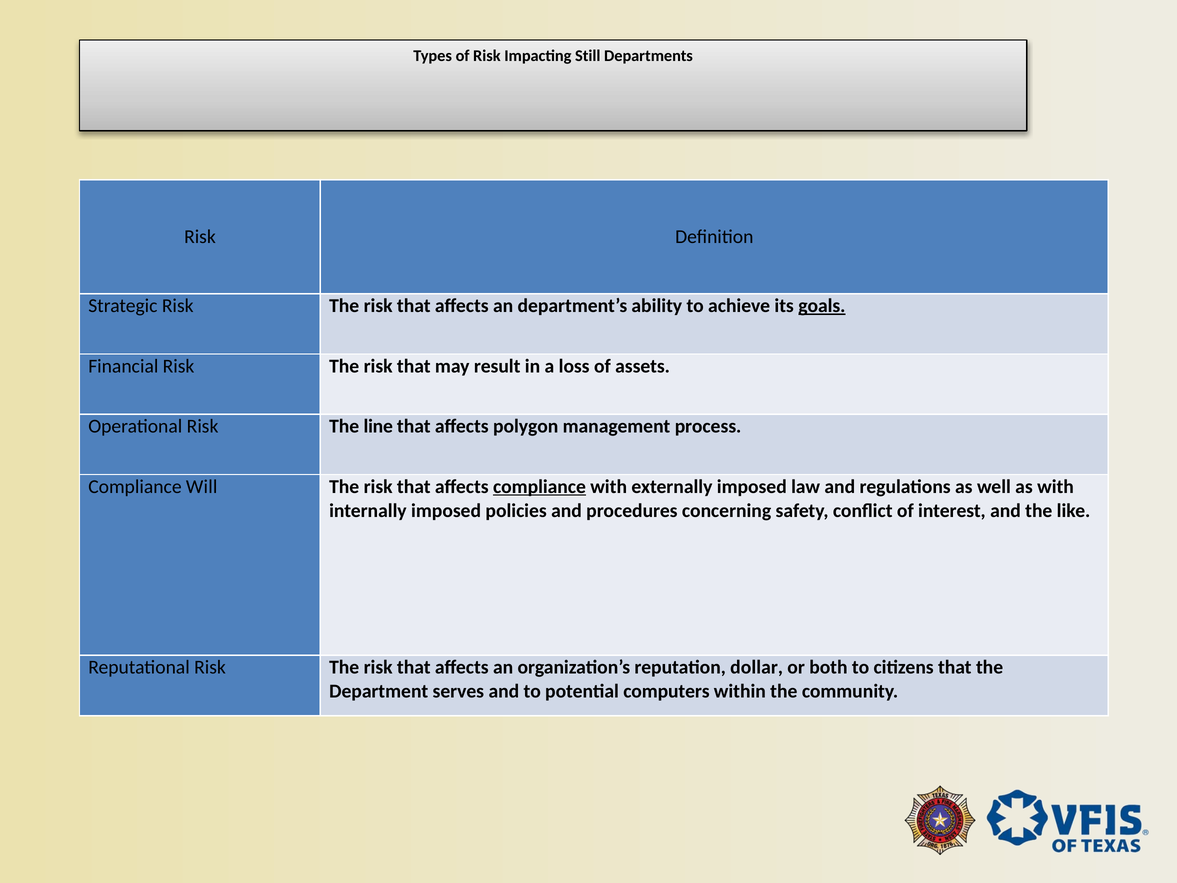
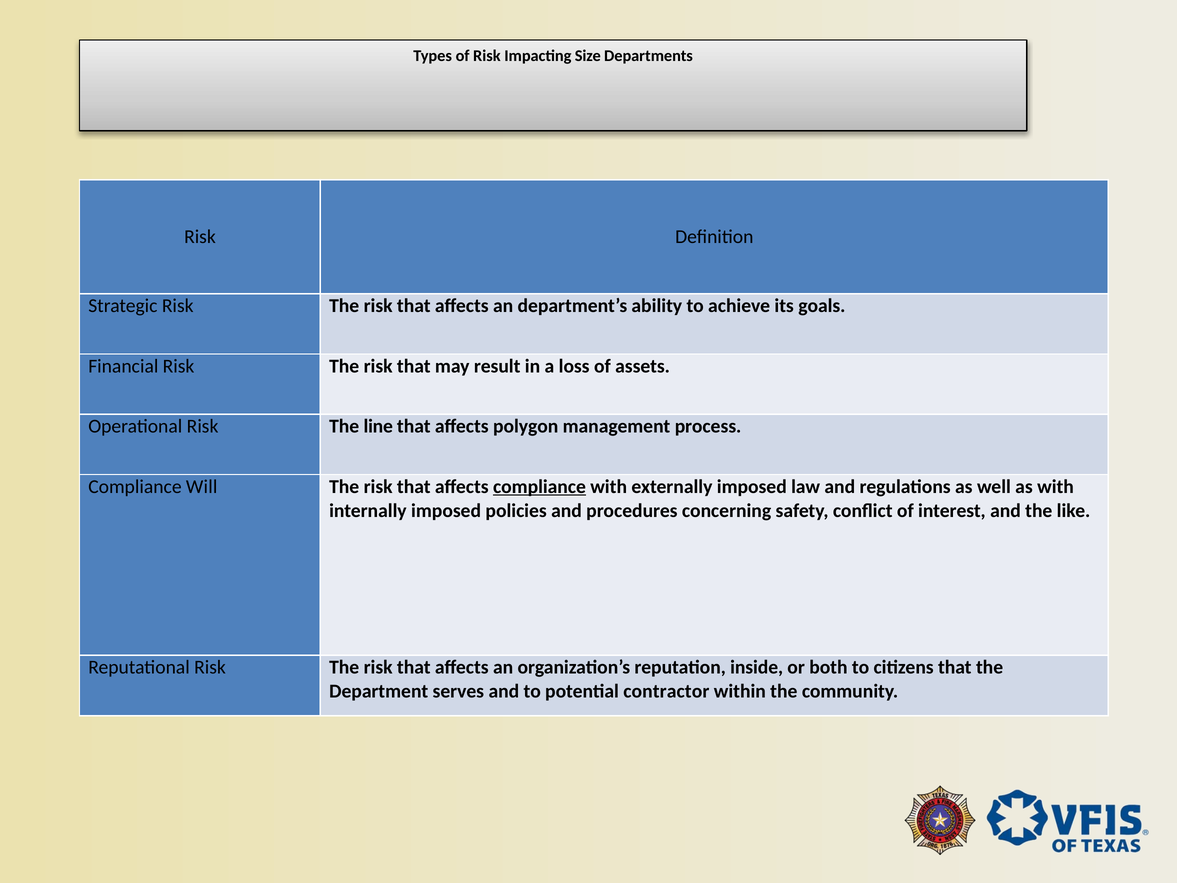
Still: Still -> Size
goals underline: present -> none
dollar: dollar -> inside
computers: computers -> contractor
